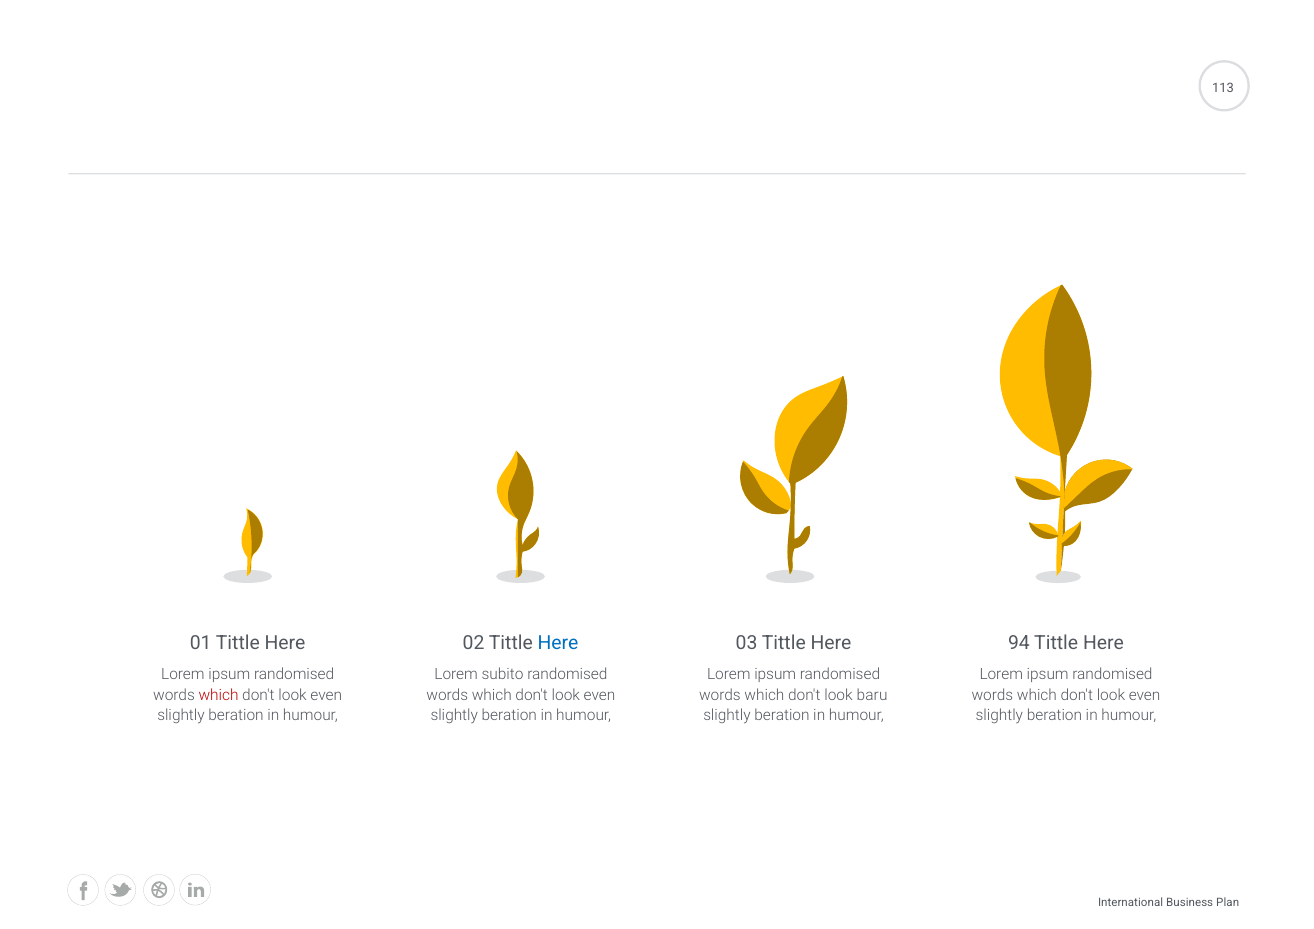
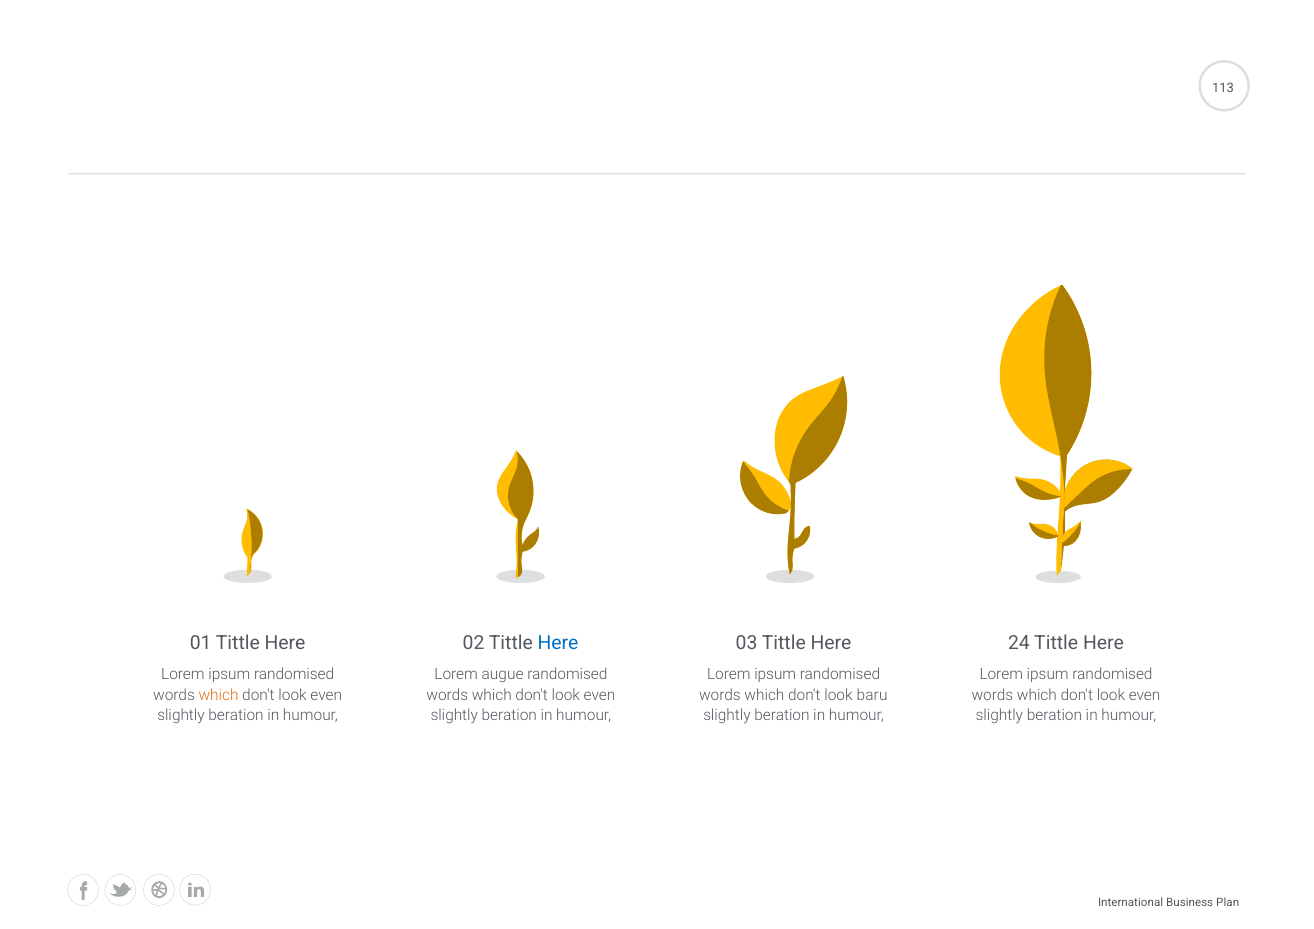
94: 94 -> 24
subito: subito -> augue
which at (219, 695) colour: red -> orange
